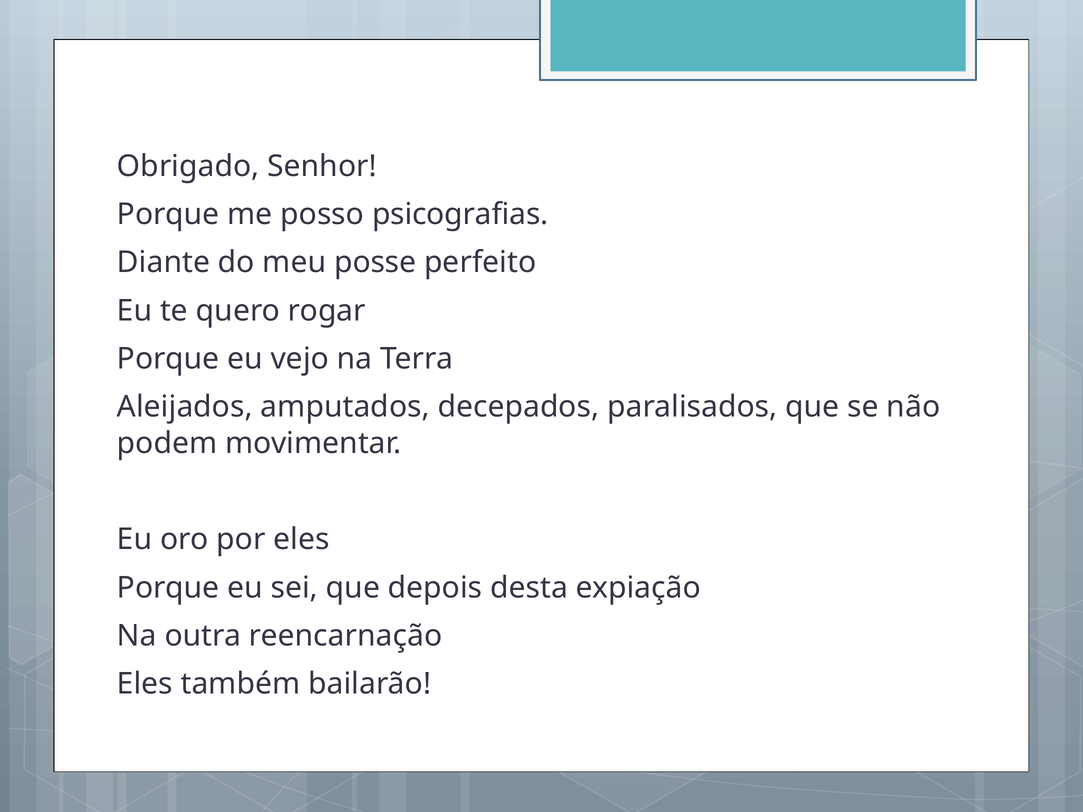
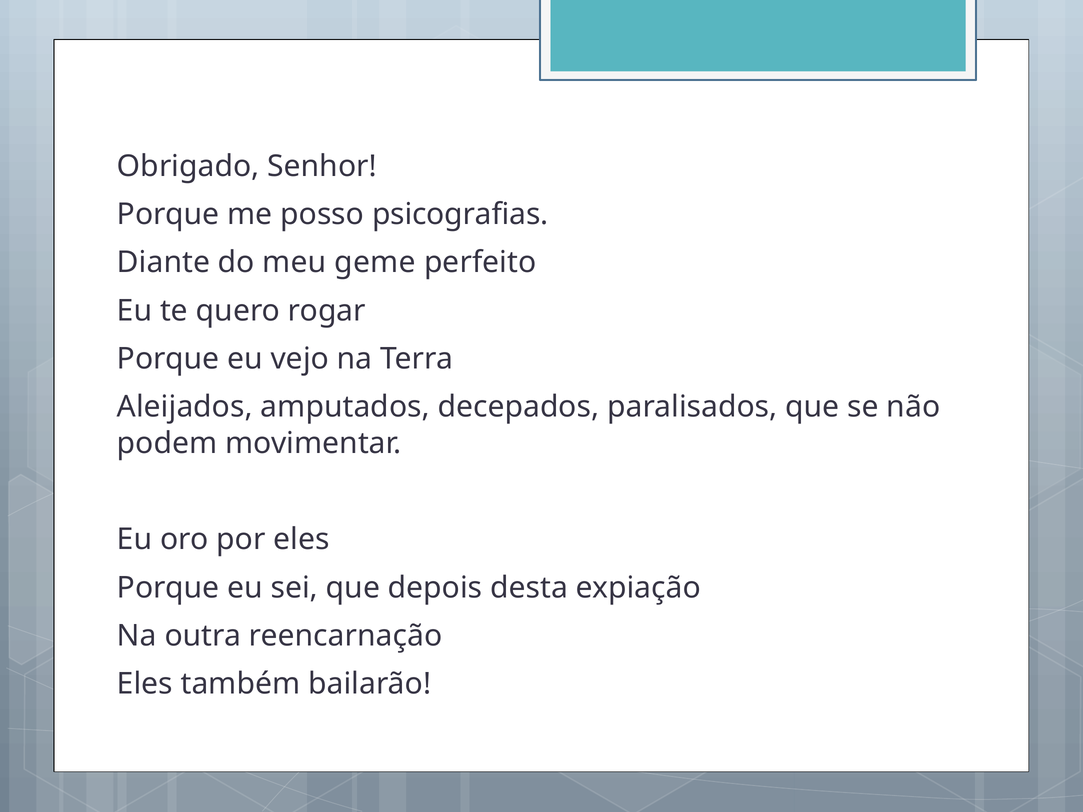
posse: posse -> geme
